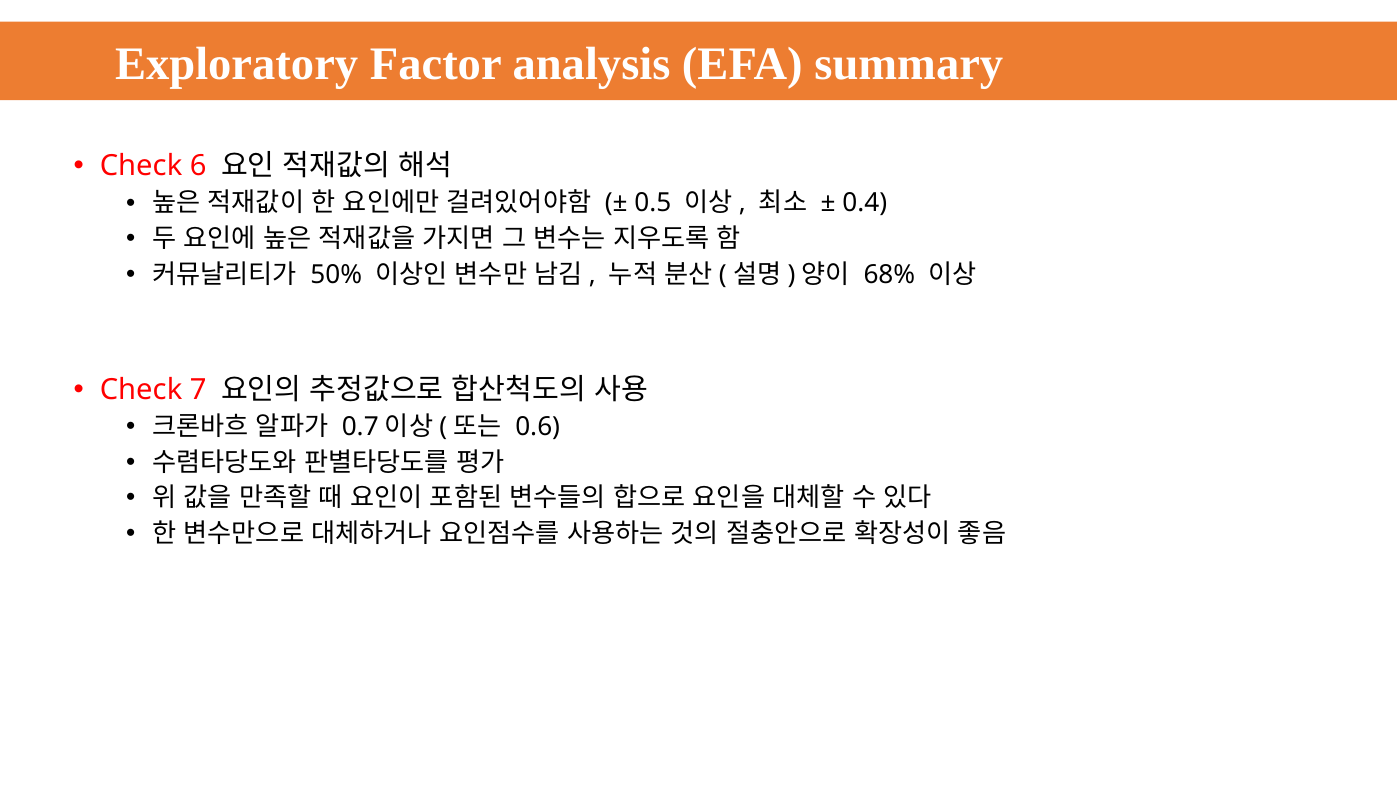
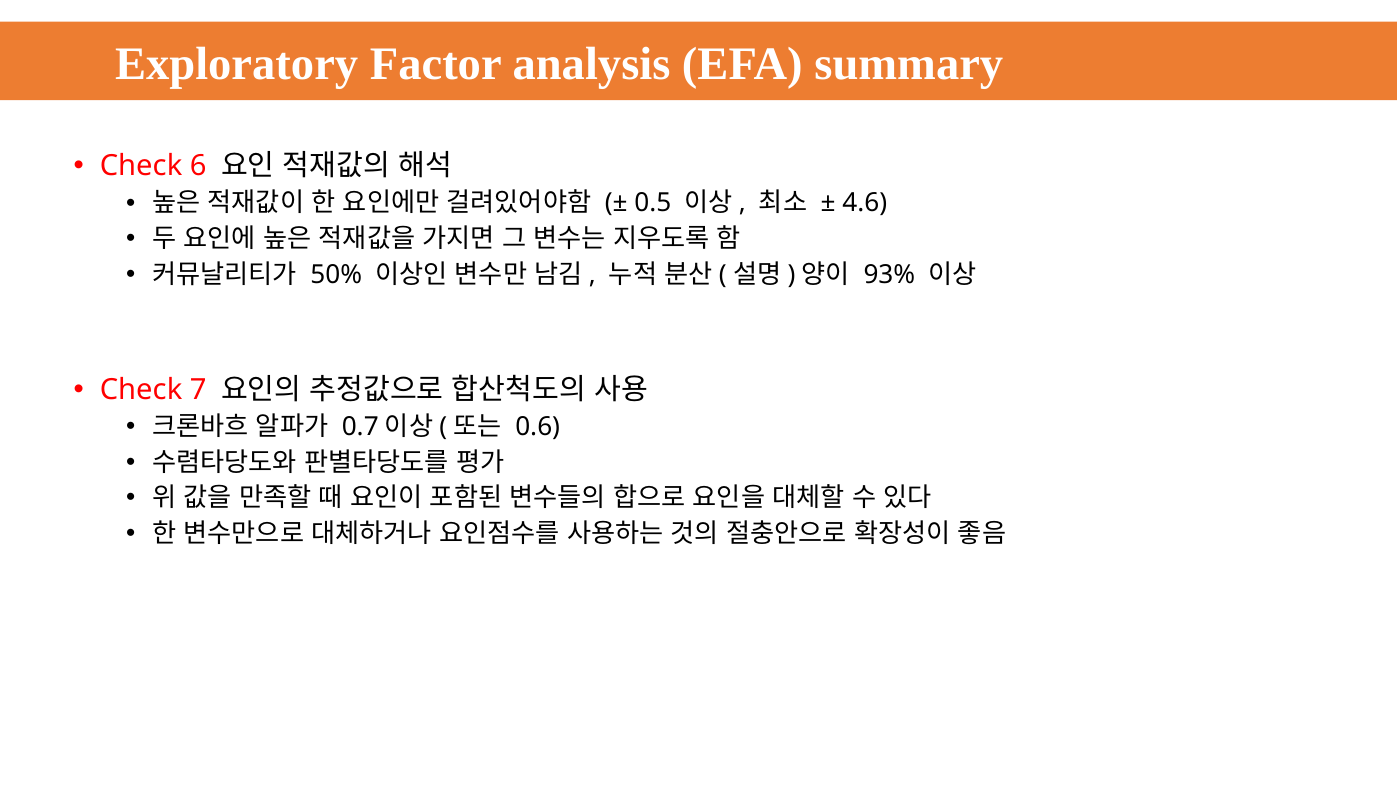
0.4: 0.4 -> 4.6
68%: 68% -> 93%
